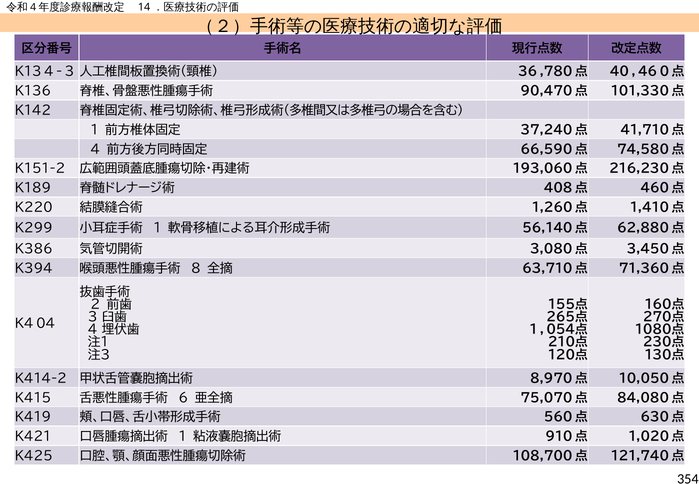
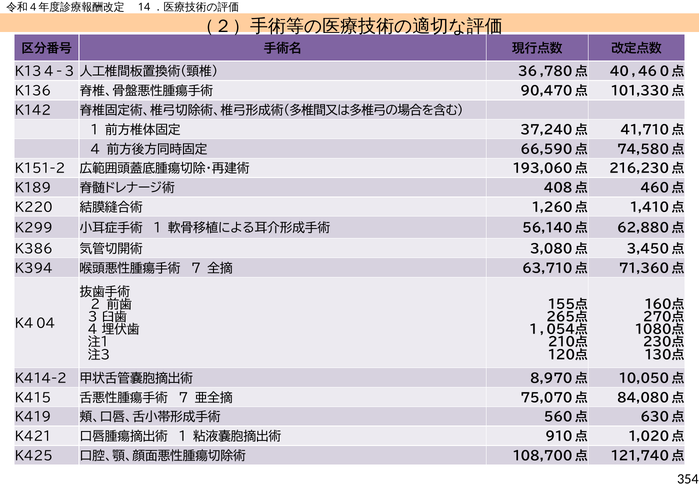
8 at (196, 268): 8 -> 7
6 at (183, 398): 6 -> 7
